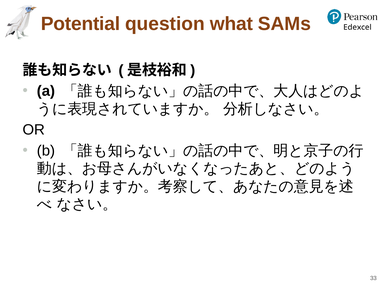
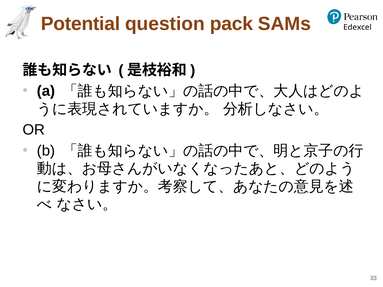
what: what -> pack
